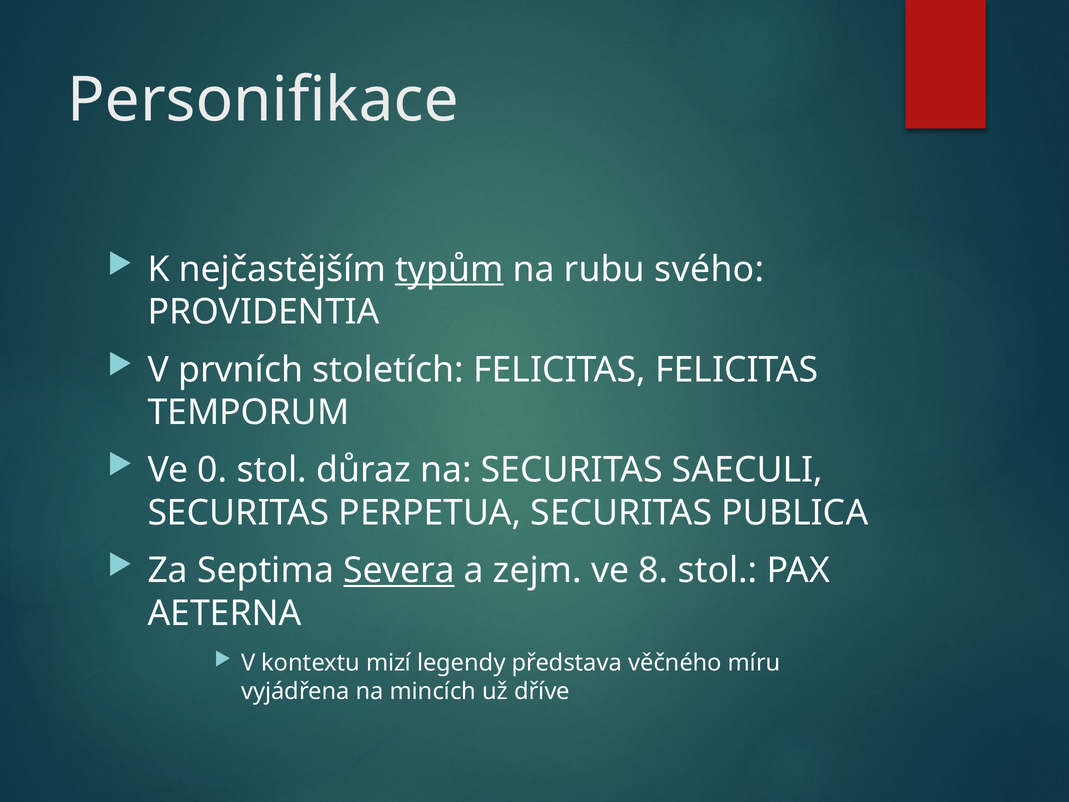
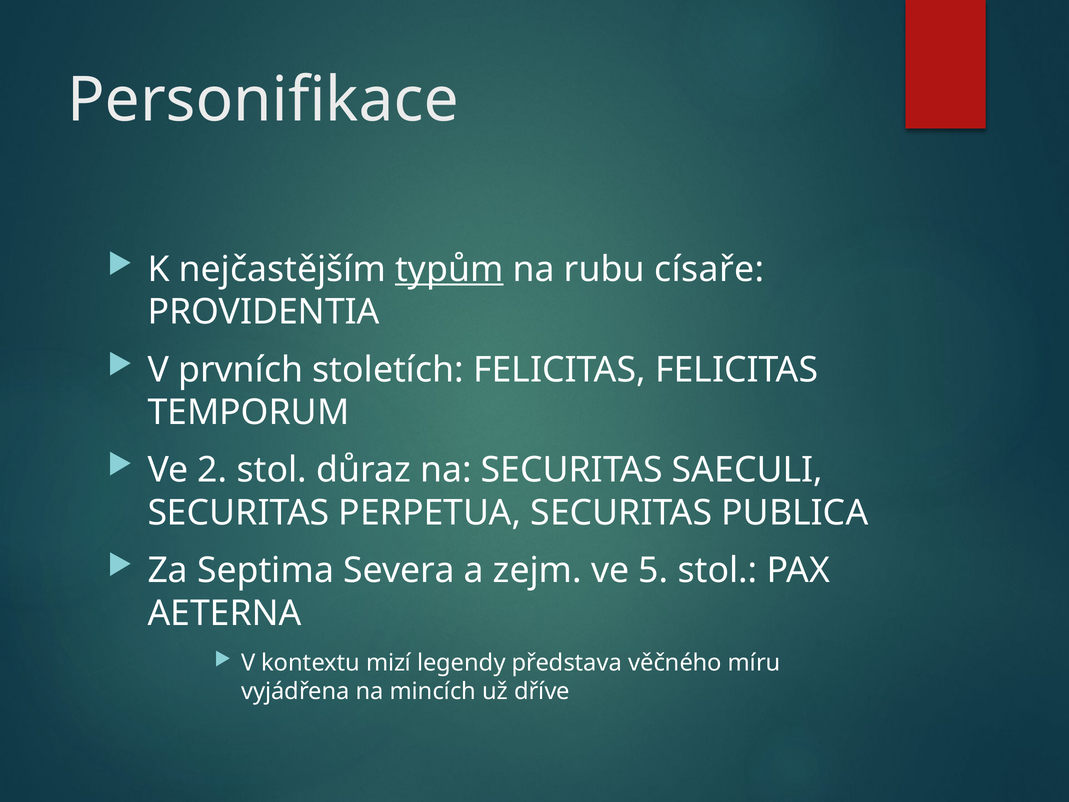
svého: svého -> císaře
0: 0 -> 2
Severa underline: present -> none
8: 8 -> 5
